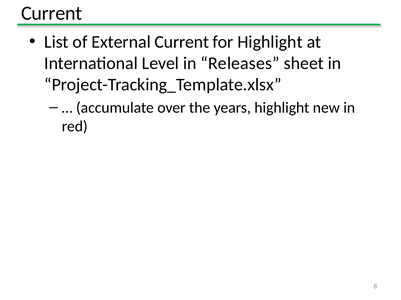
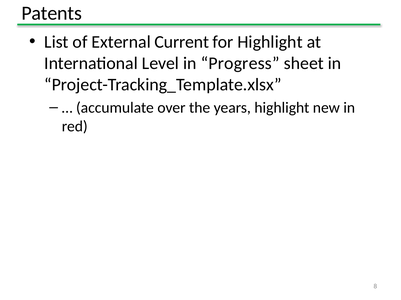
Current at (52, 13): Current -> Patents
Releases: Releases -> Progress
